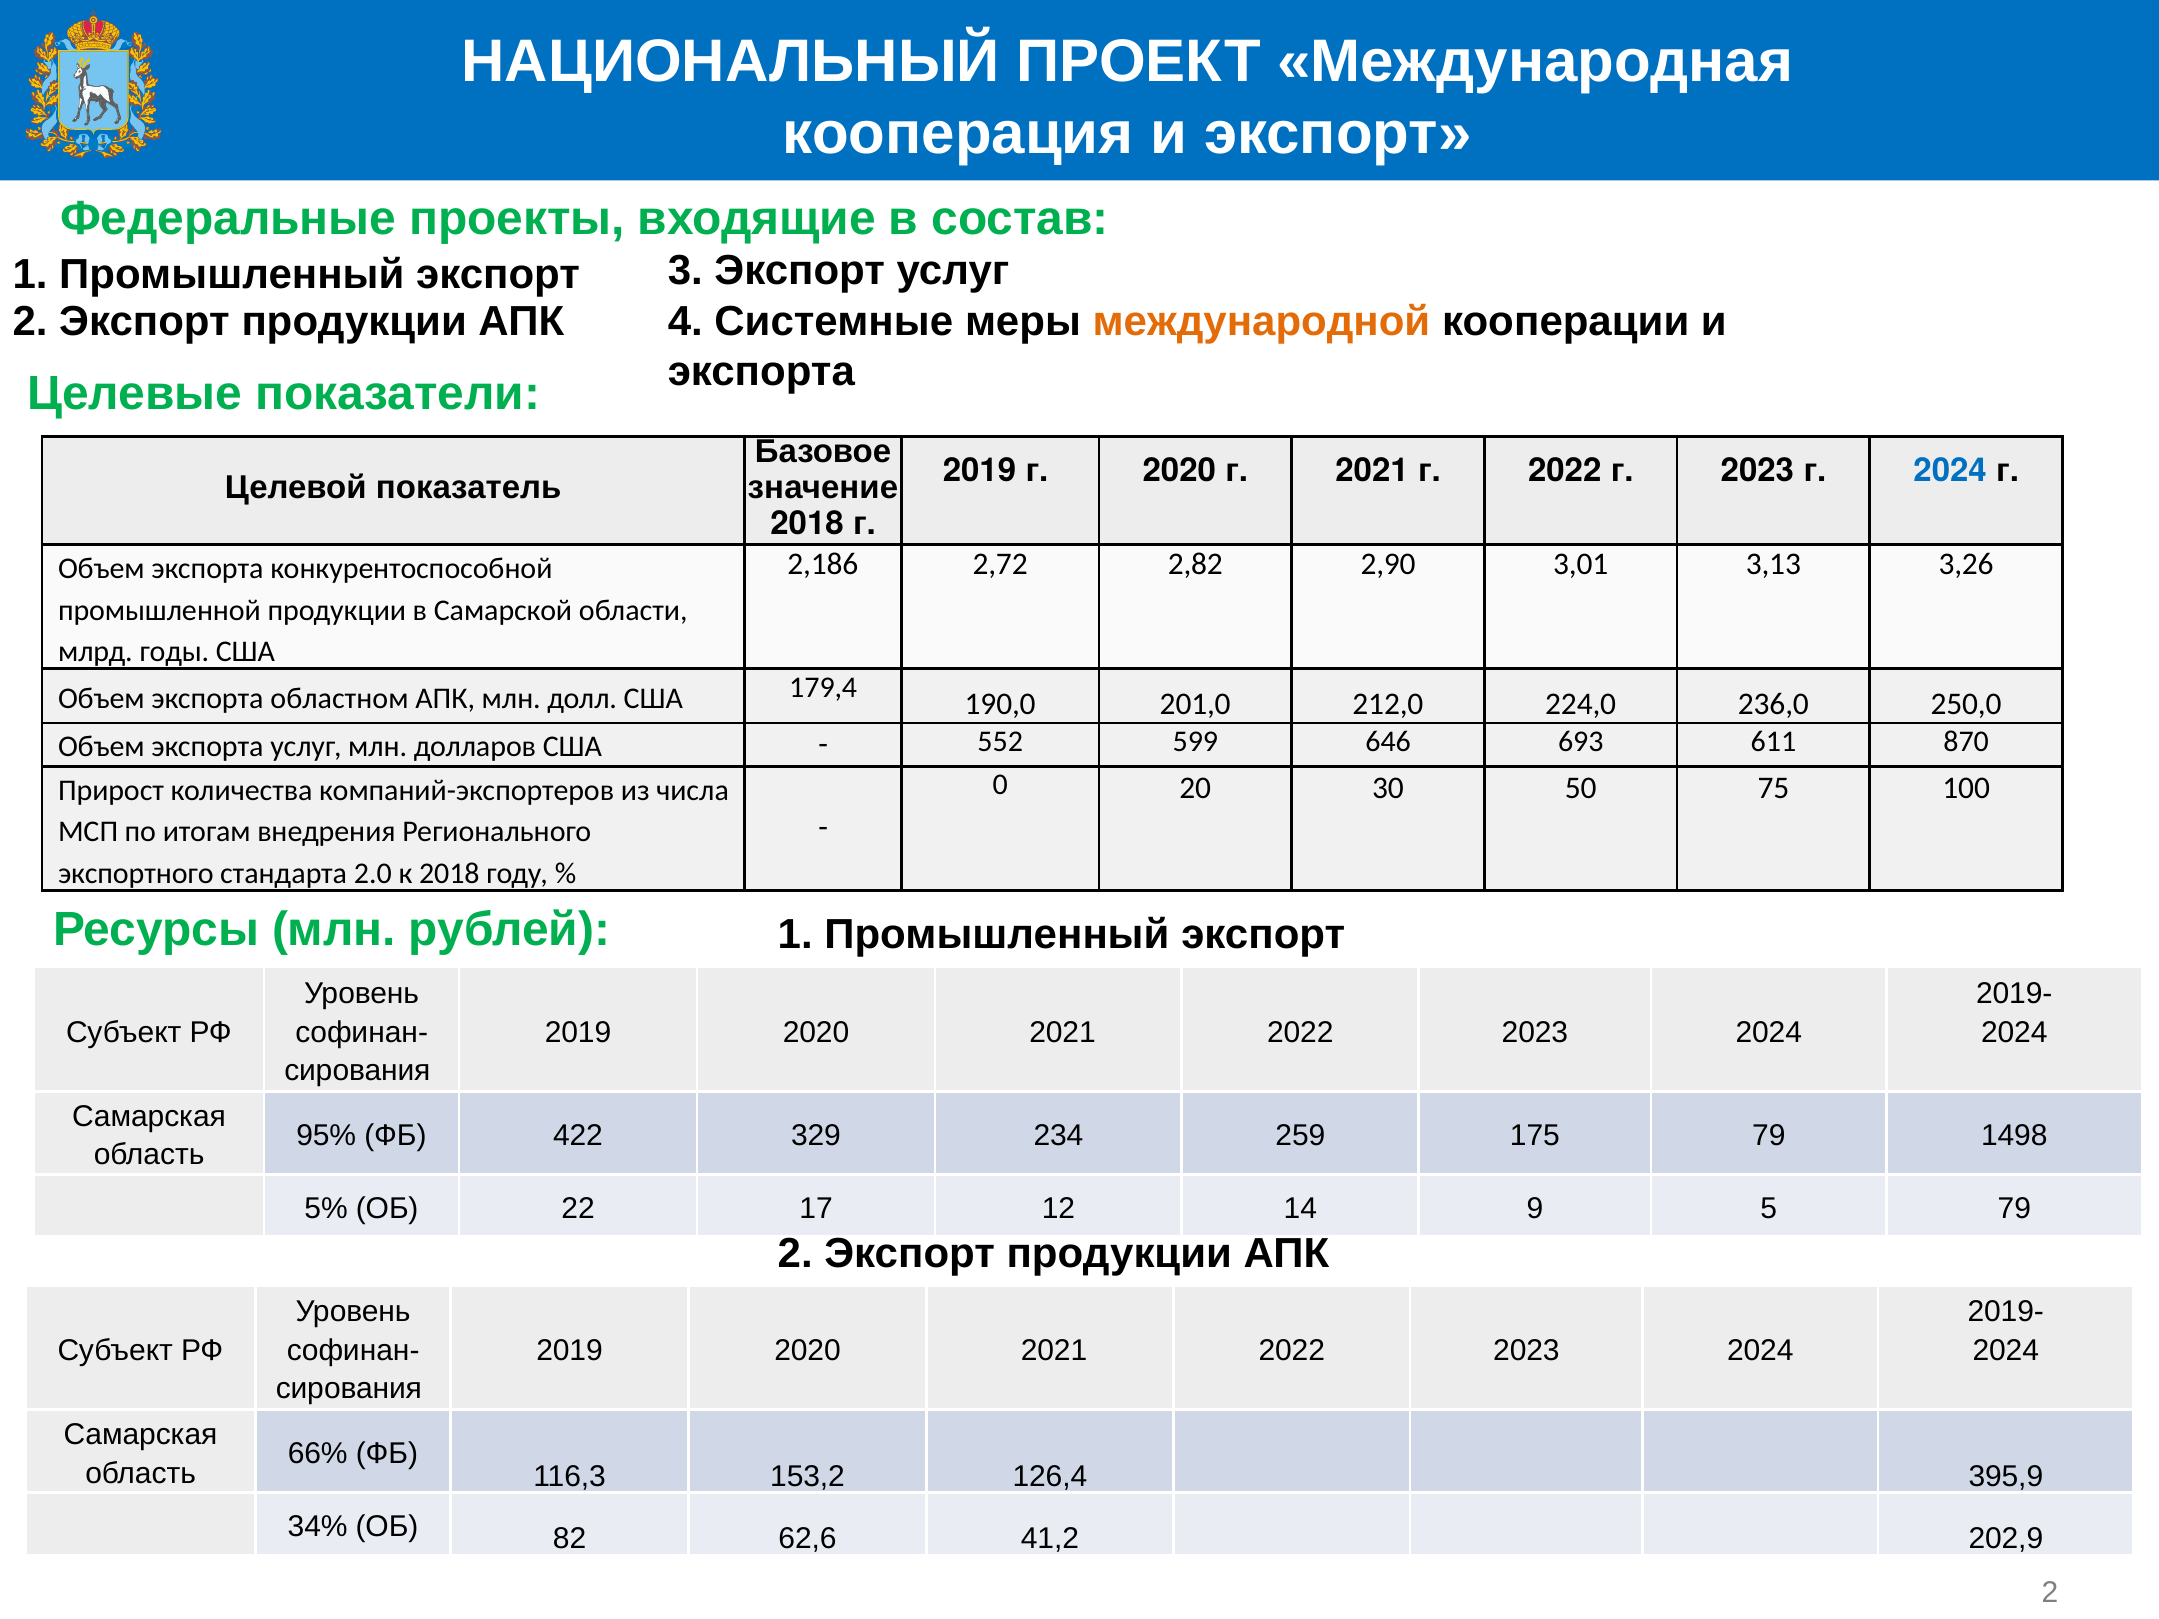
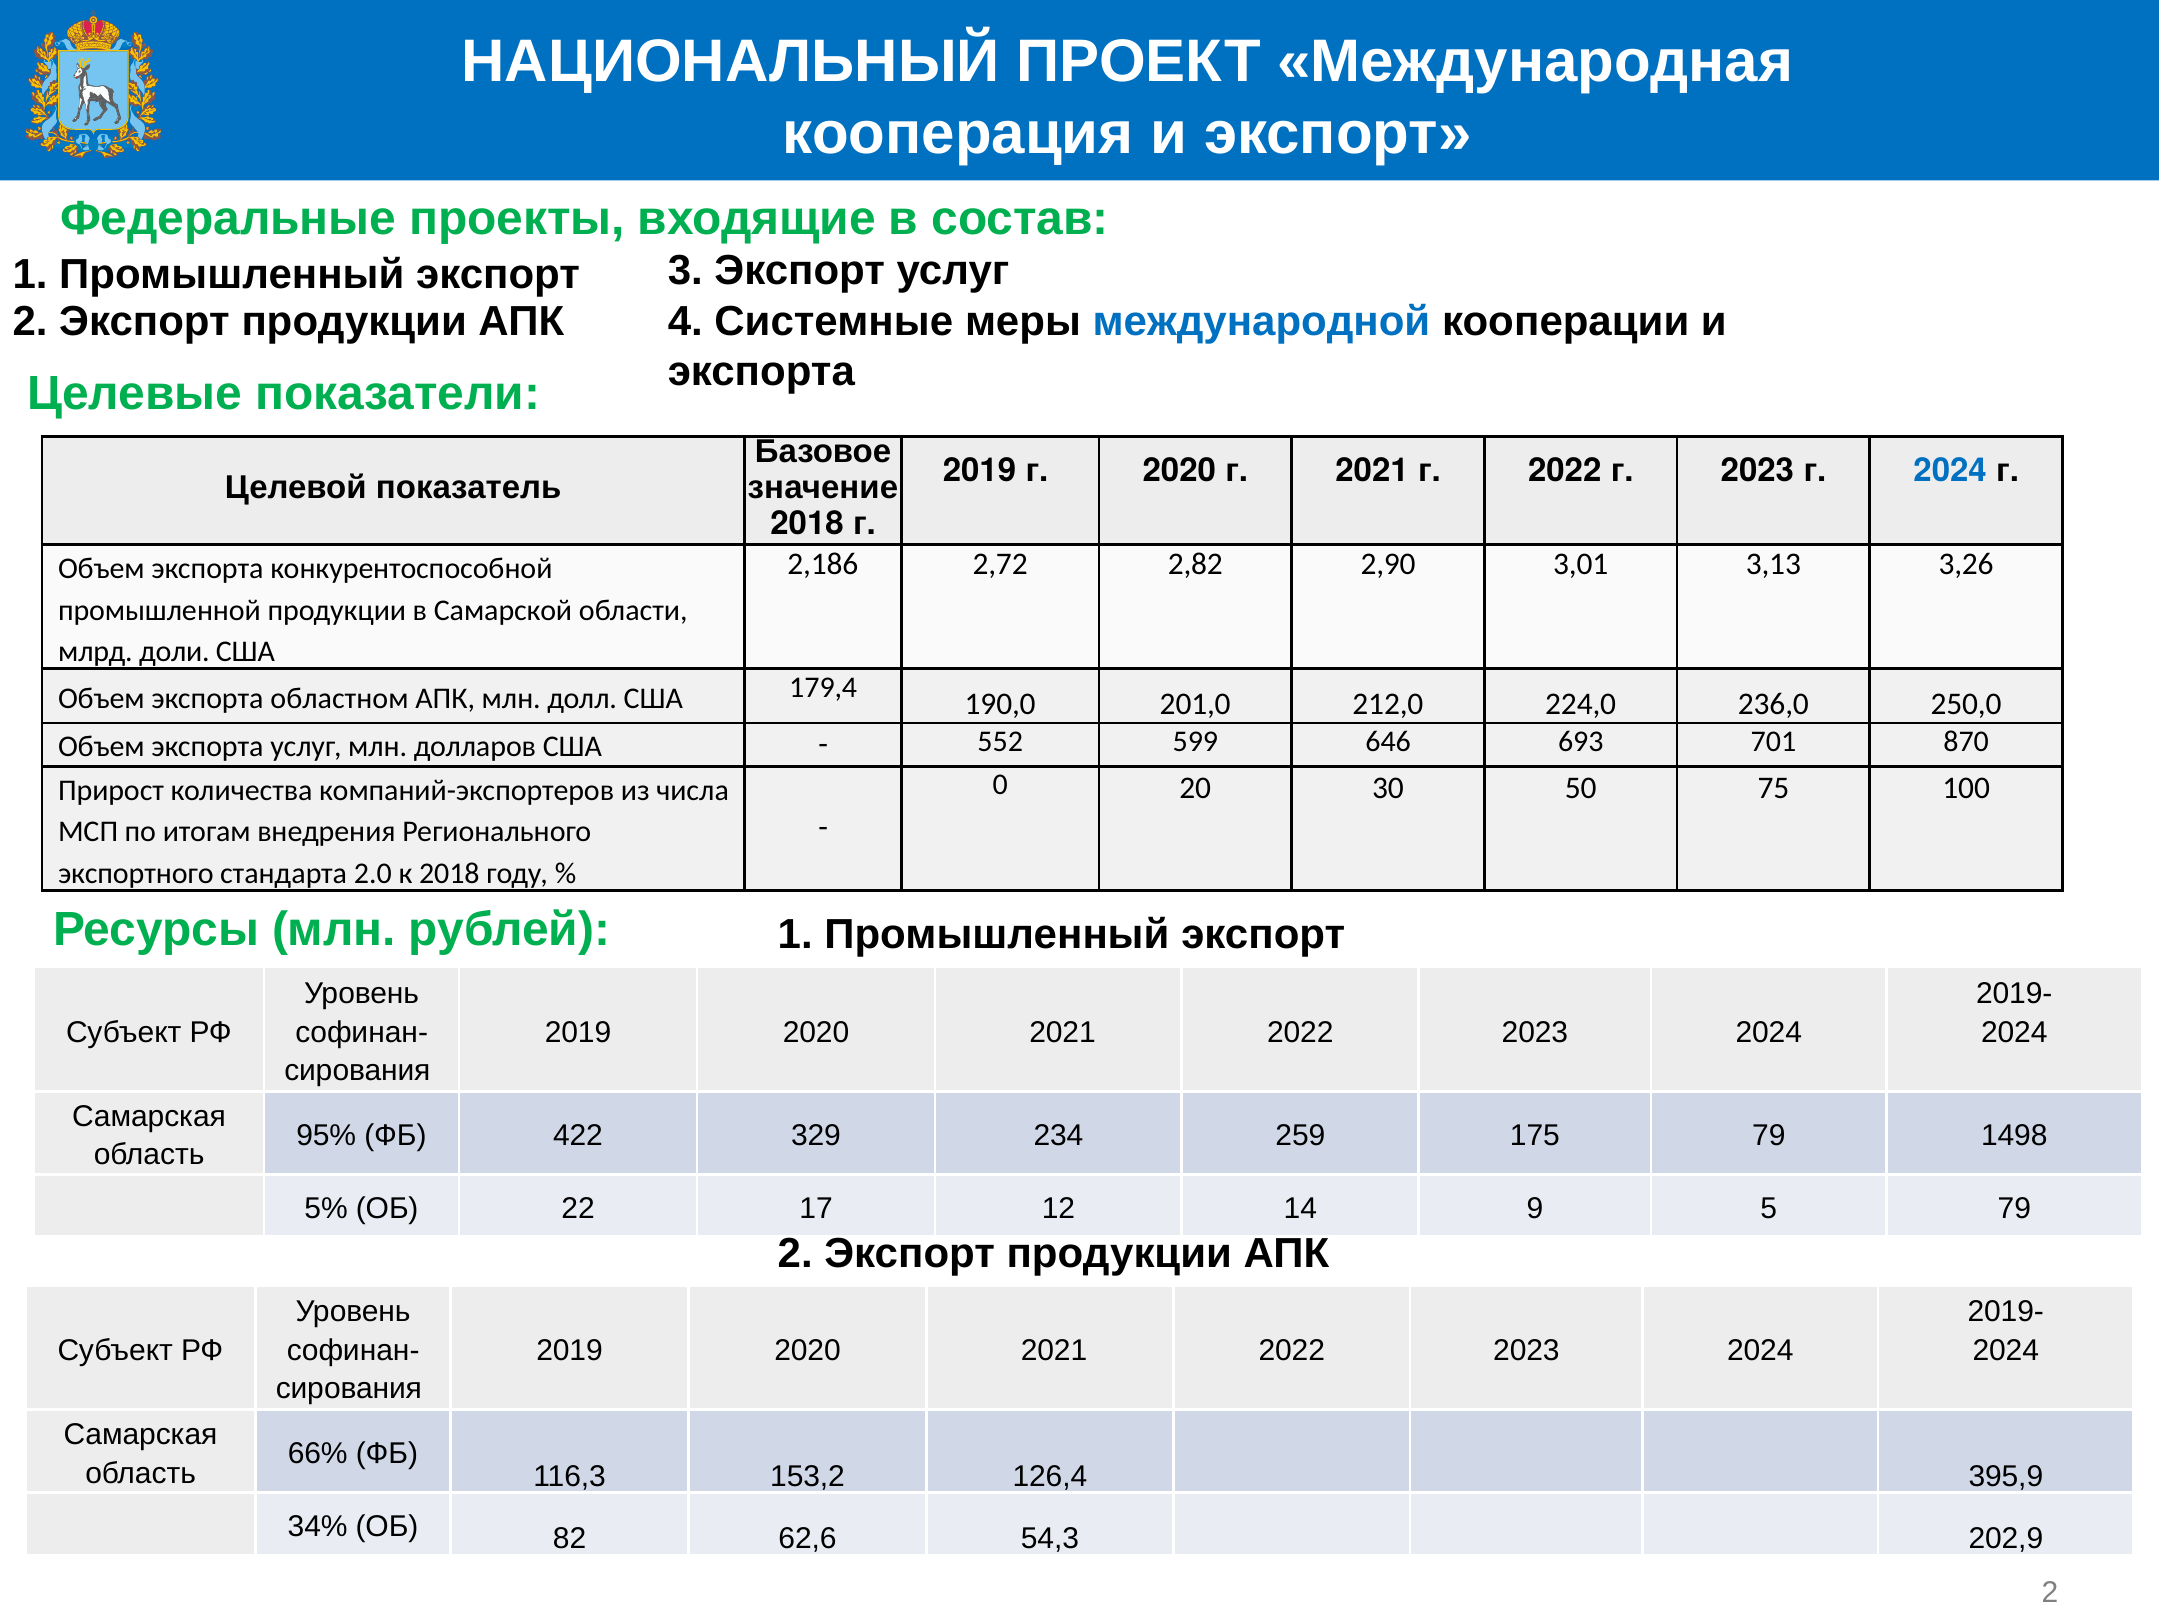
международной colour: orange -> blue
годы: годы -> доли
611: 611 -> 701
41,2: 41,2 -> 54,3
